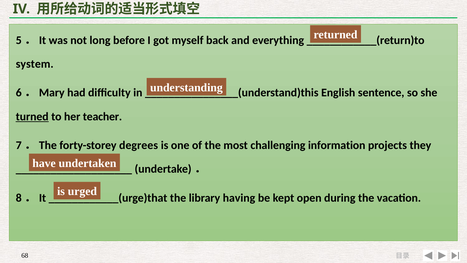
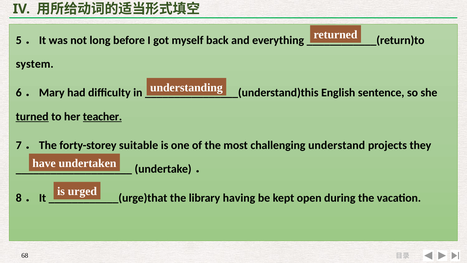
teacher underline: none -> present
degrees: degrees -> suitable
information: information -> understand
